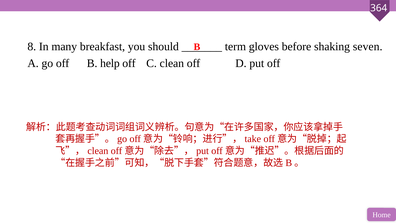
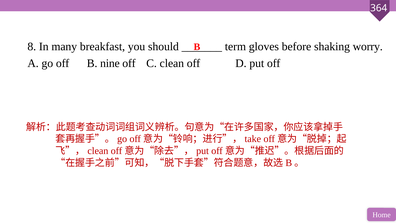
seven: seven -> worry
help: help -> nine
